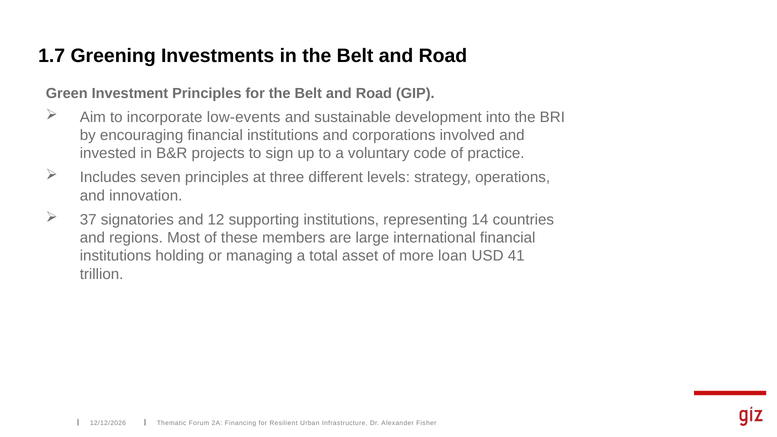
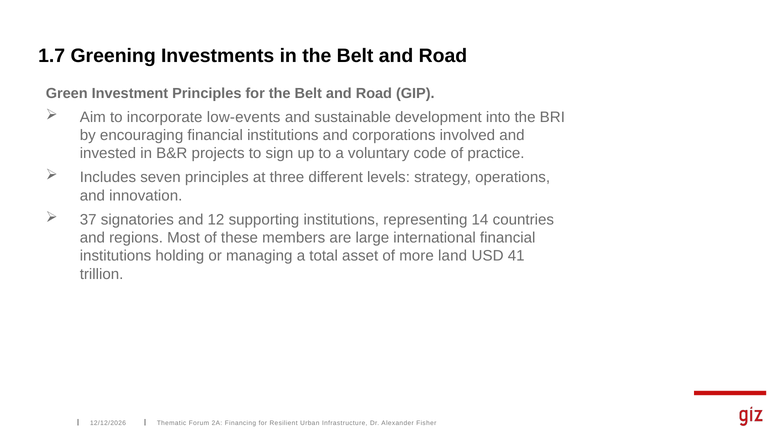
loan: loan -> land
